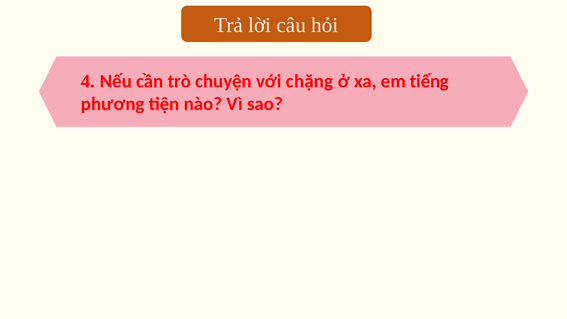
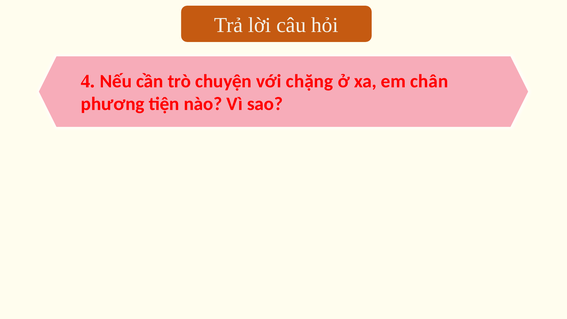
tiếng: tiếng -> chân
